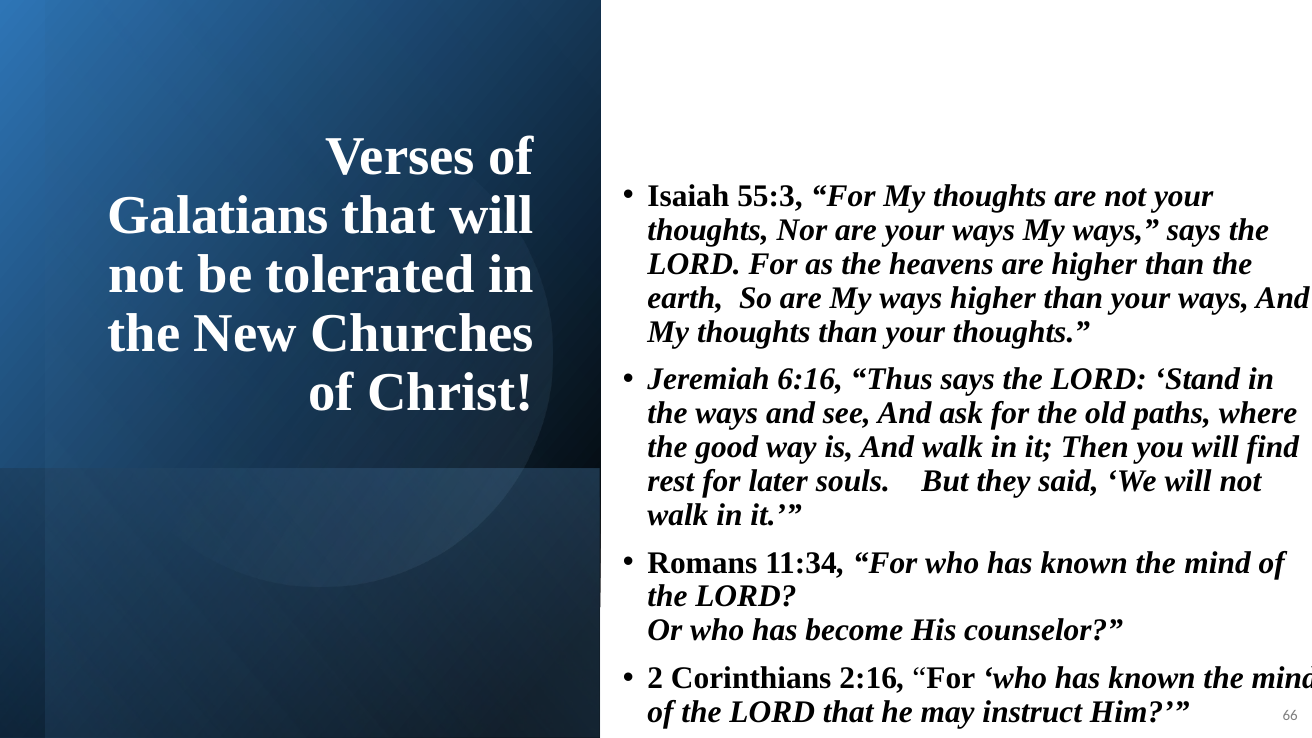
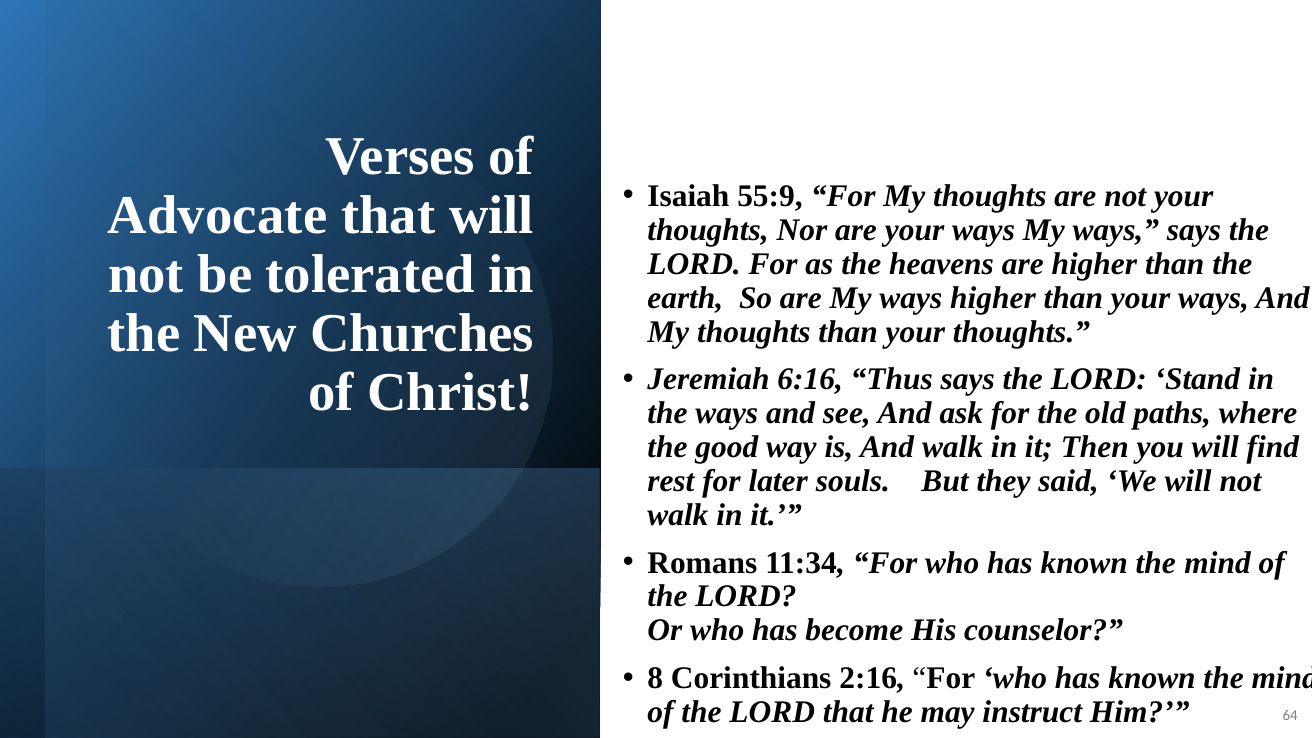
55:3: 55:3 -> 55:9
Galatians: Galatians -> Advocate
2: 2 -> 8
66: 66 -> 64
